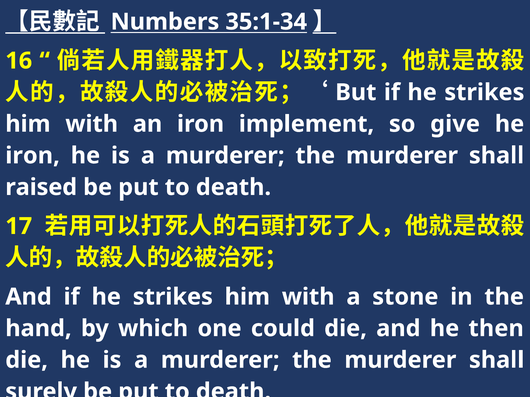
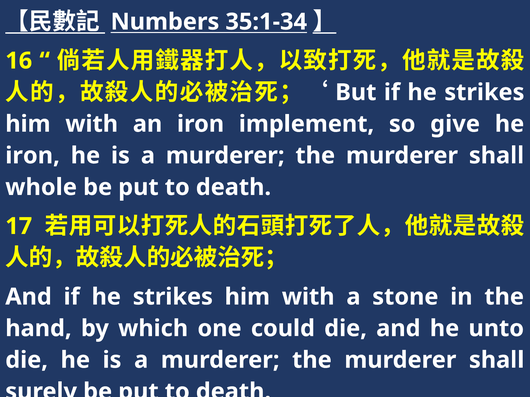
raised: raised -> whole
then: then -> unto
